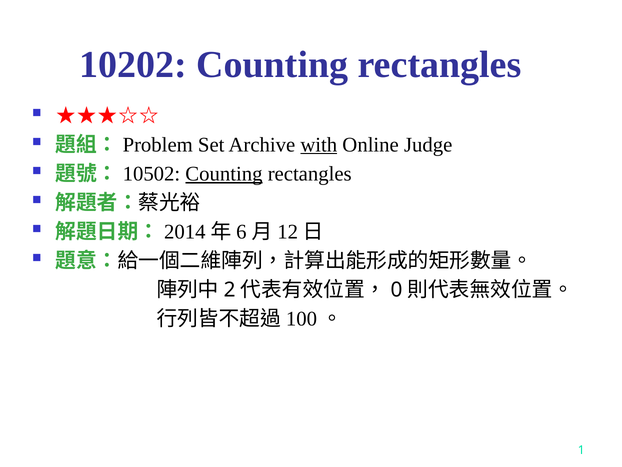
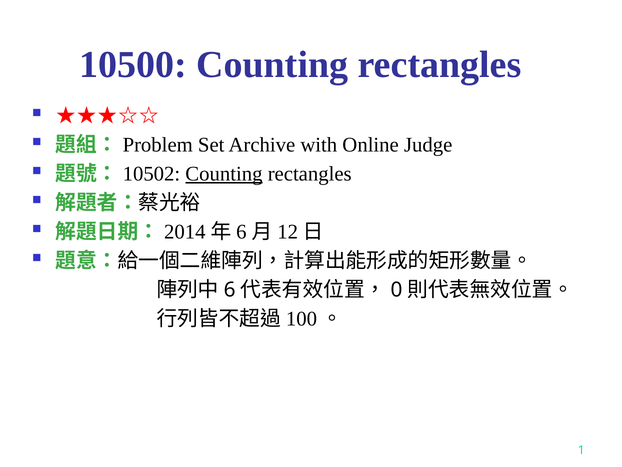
10202: 10202 -> 10500
with underline: present -> none
2: 2 -> 6
